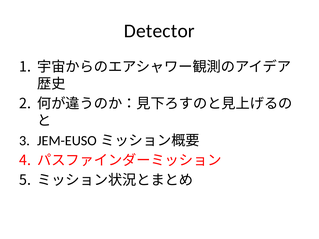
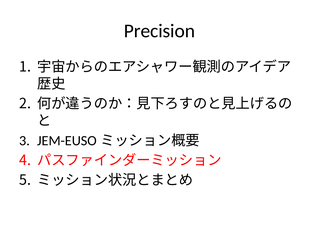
Detector: Detector -> Precision
